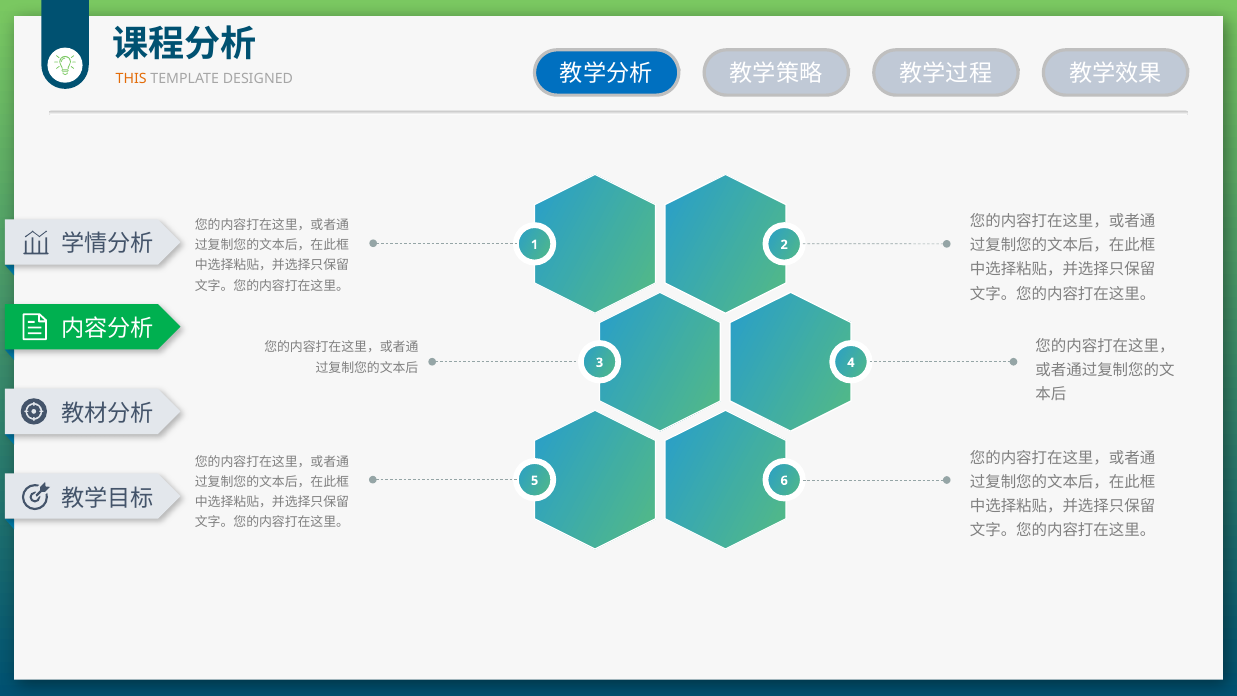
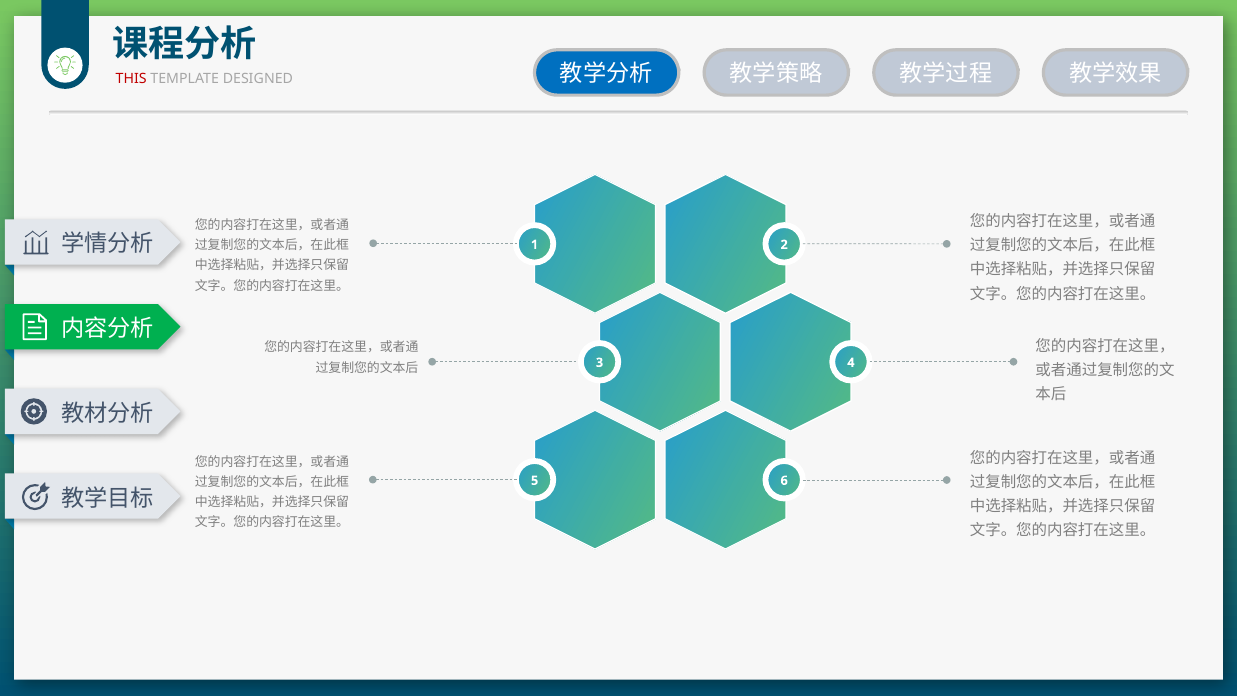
THIS colour: orange -> red
